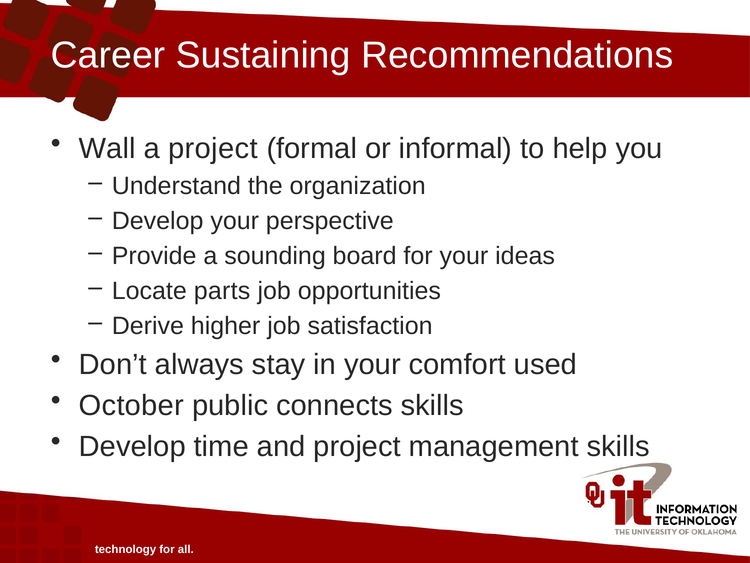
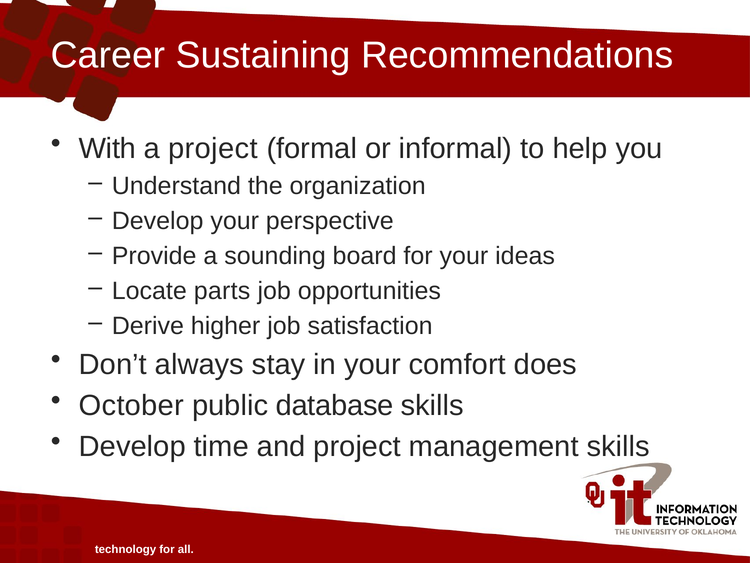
Wall: Wall -> With
used: used -> does
connects: connects -> database
